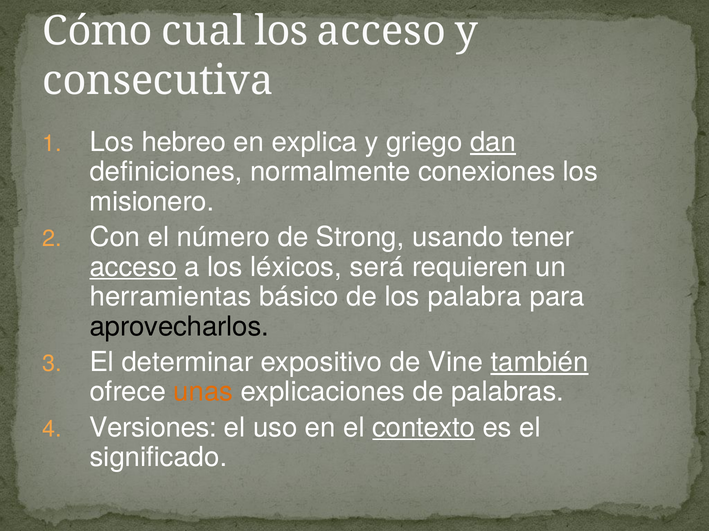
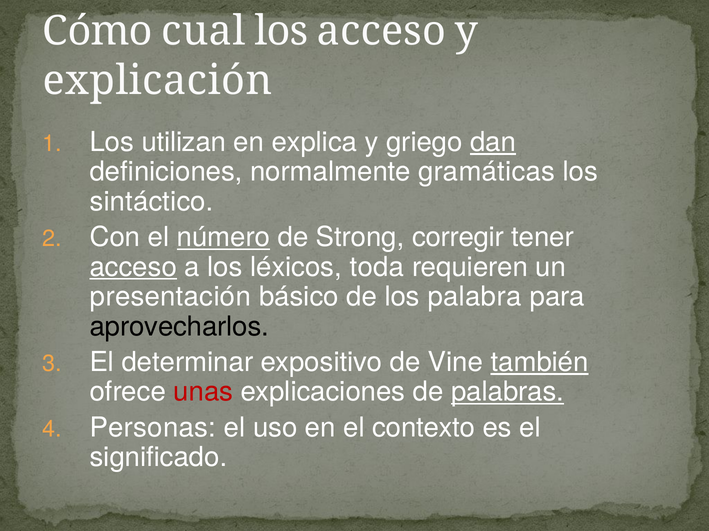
consecutiva: consecutiva -> explicación
hebreo: hebreo -> utilizan
conexiones: conexiones -> gramáticas
misionero: misionero -> sintáctico
número underline: none -> present
usando: usando -> corregir
será: será -> toda
herramientas: herramientas -> presentación
unas colour: orange -> red
palabras underline: none -> present
Versiones: Versiones -> Personas
contexto underline: present -> none
